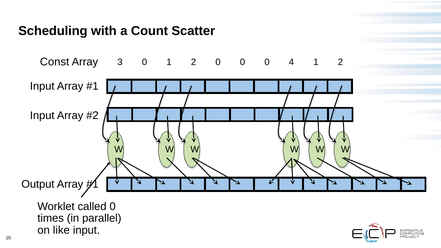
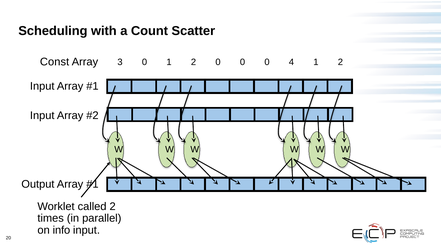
called 0: 0 -> 2
like: like -> info
